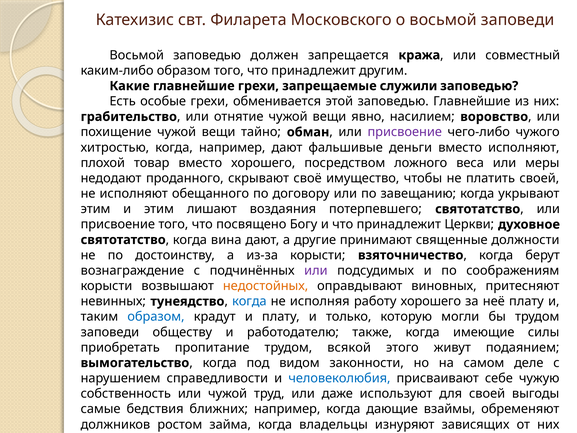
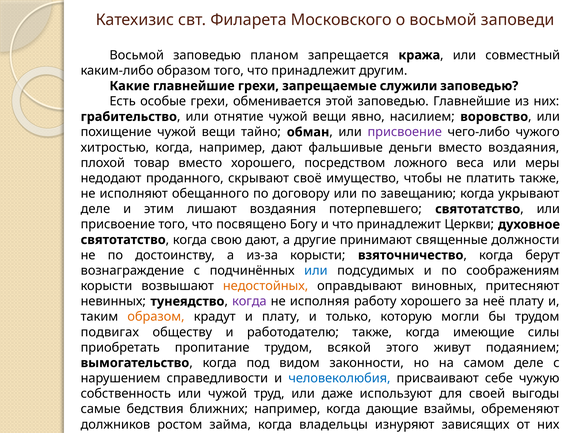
должен: должен -> планом
вместо исполняют: исполняют -> воздаяния
платить своей: своей -> также
этим at (95, 209): этим -> деле
вина: вина -> свою
или at (316, 270) colour: purple -> blue
когда at (249, 301) colour: blue -> purple
образом at (156, 317) colour: blue -> orange
заповеди at (110, 332): заповеди -> подвигах
